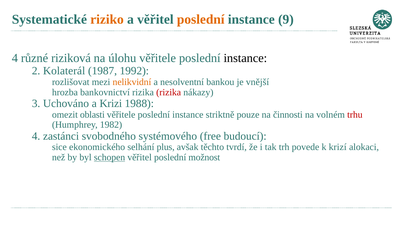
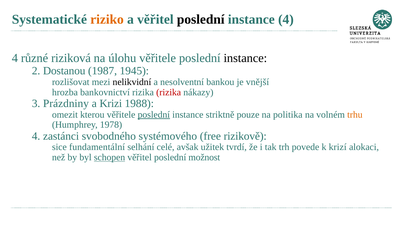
poslední at (201, 20) colour: orange -> black
instance 9: 9 -> 4
Kolaterál: Kolaterál -> Dostanou
1992: 1992 -> 1945
nelikvidní colour: orange -> black
Uchováno: Uchováno -> Prázdniny
oblasti: oblasti -> kterou
poslední at (154, 115) underline: none -> present
činnosti: činnosti -> politika
trhu colour: red -> orange
1982: 1982 -> 1978
budoucí: budoucí -> rizikově
ekonomického: ekonomického -> fundamentální
plus: plus -> celé
těchto: těchto -> užitek
